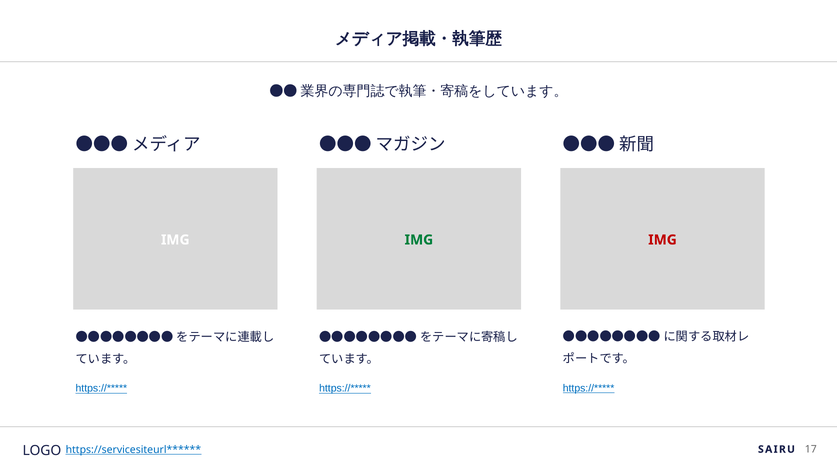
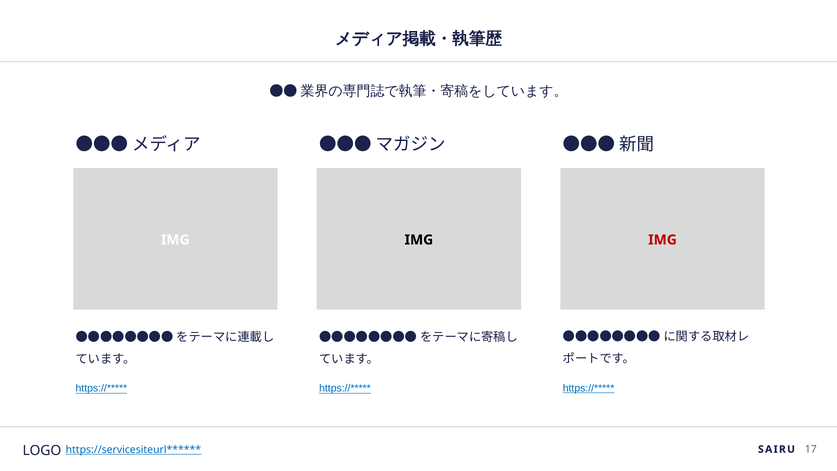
IMG at (419, 240) colour: green -> black
